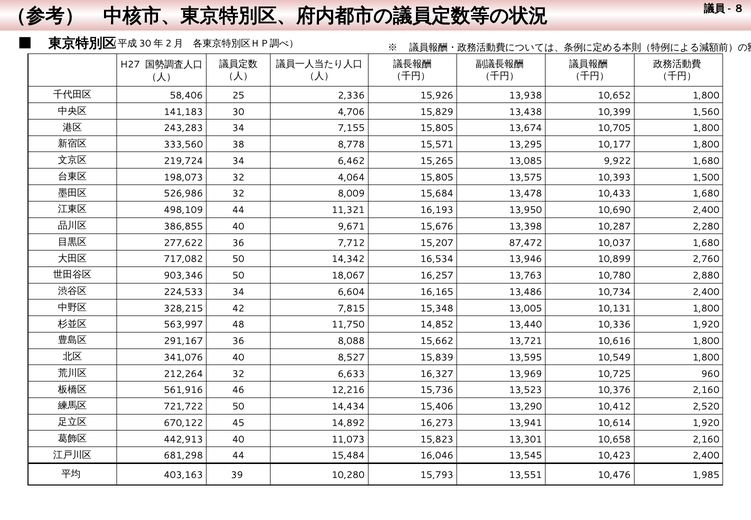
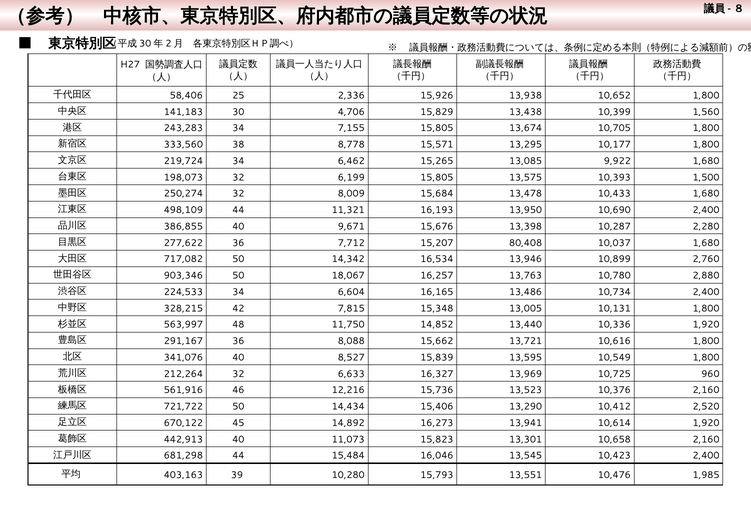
4,064: 4,064 -> 6,199
526,986: 526,986 -> 250,274
87,472: 87,472 -> 80,408
